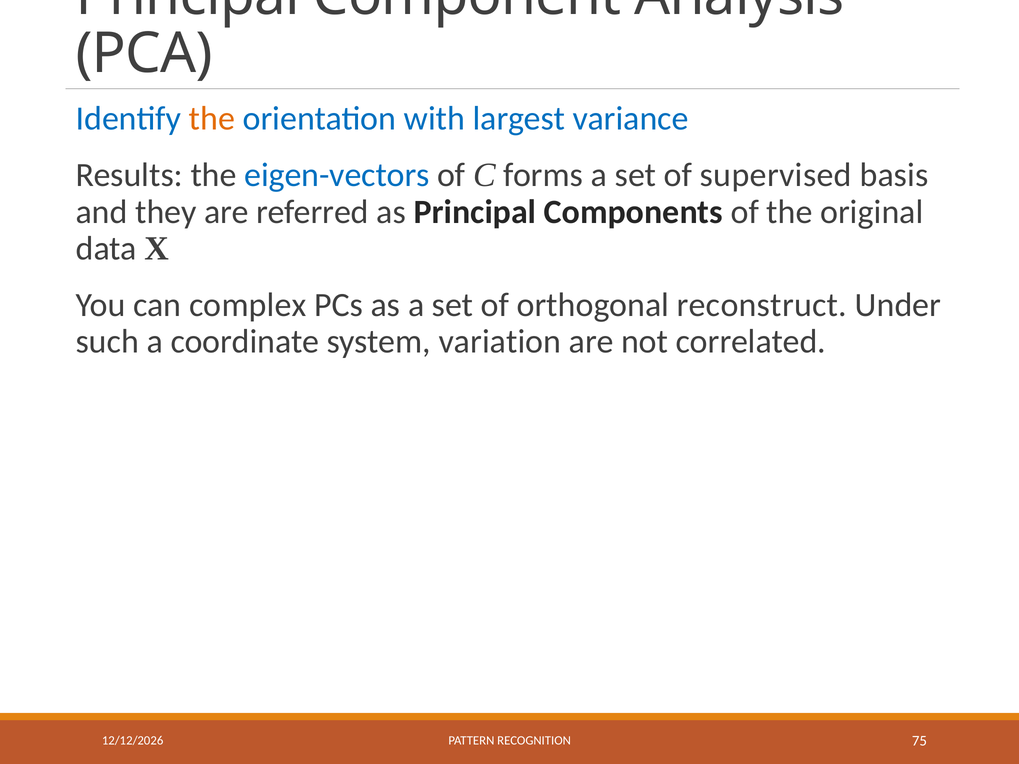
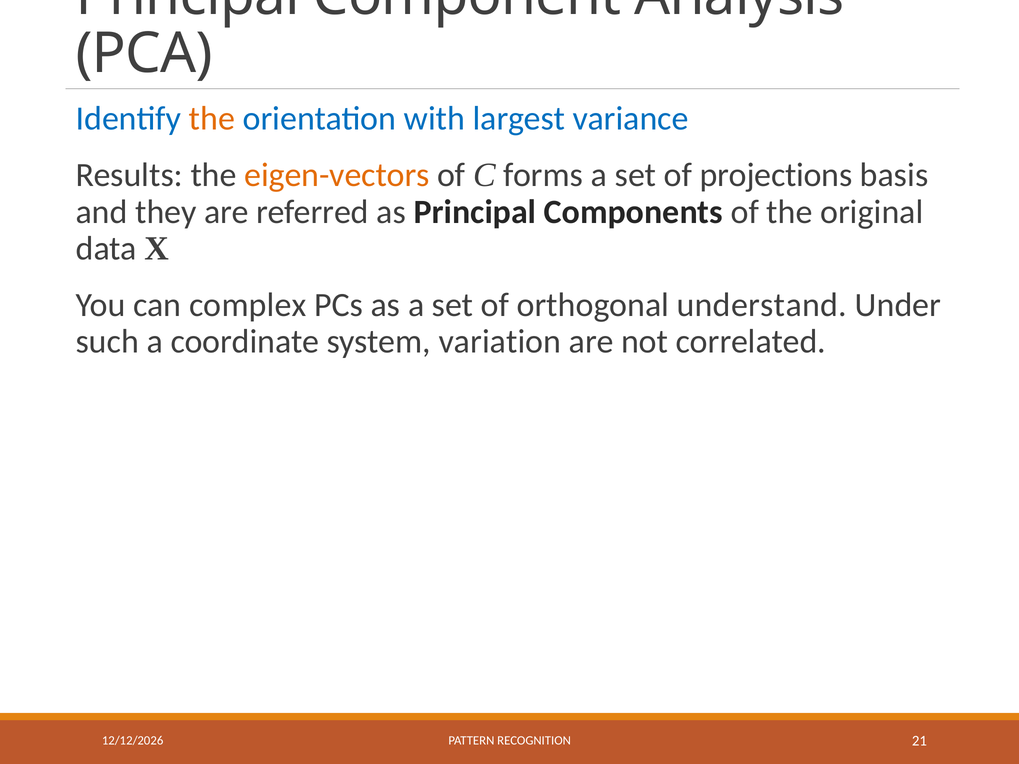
eigen-vectors colour: blue -> orange
supervised: supervised -> projections
reconstruct: reconstruct -> understand
75: 75 -> 21
